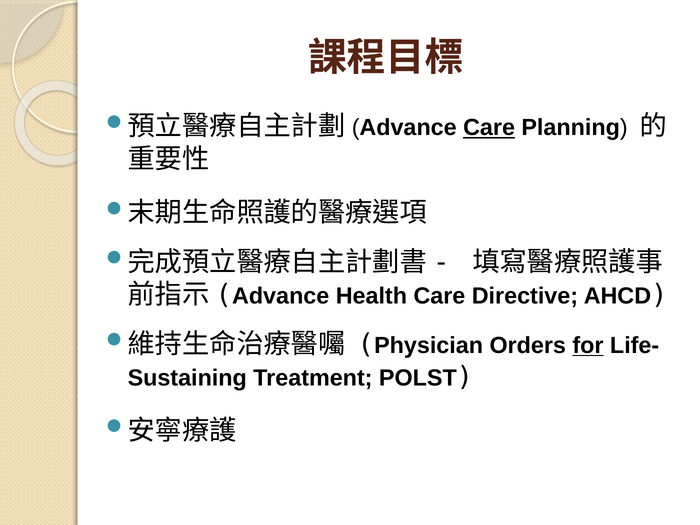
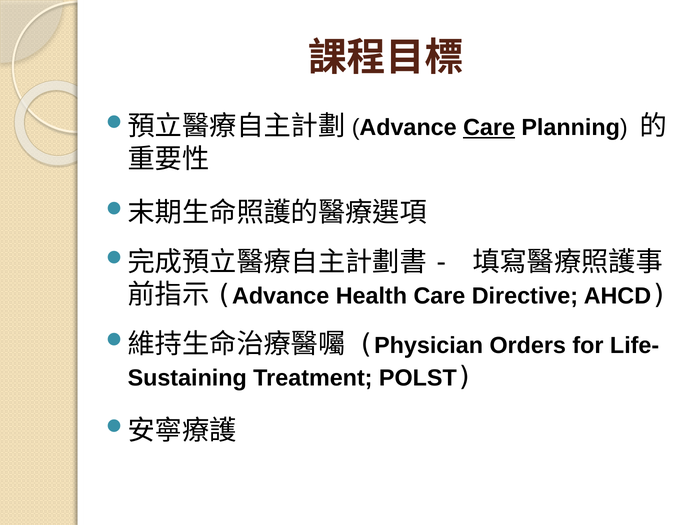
for underline: present -> none
